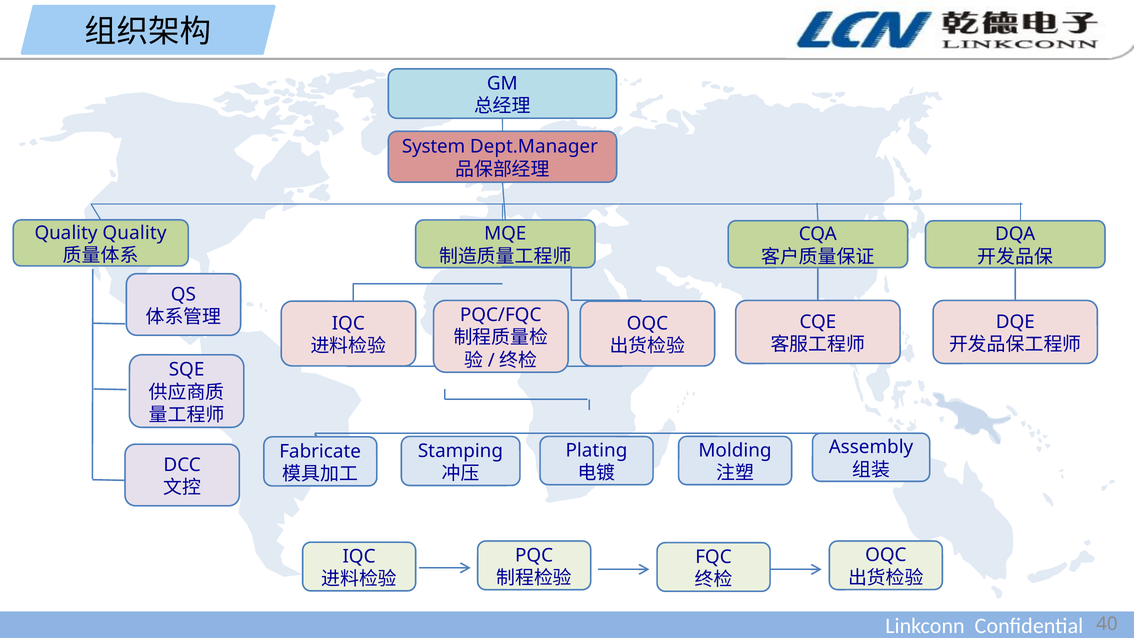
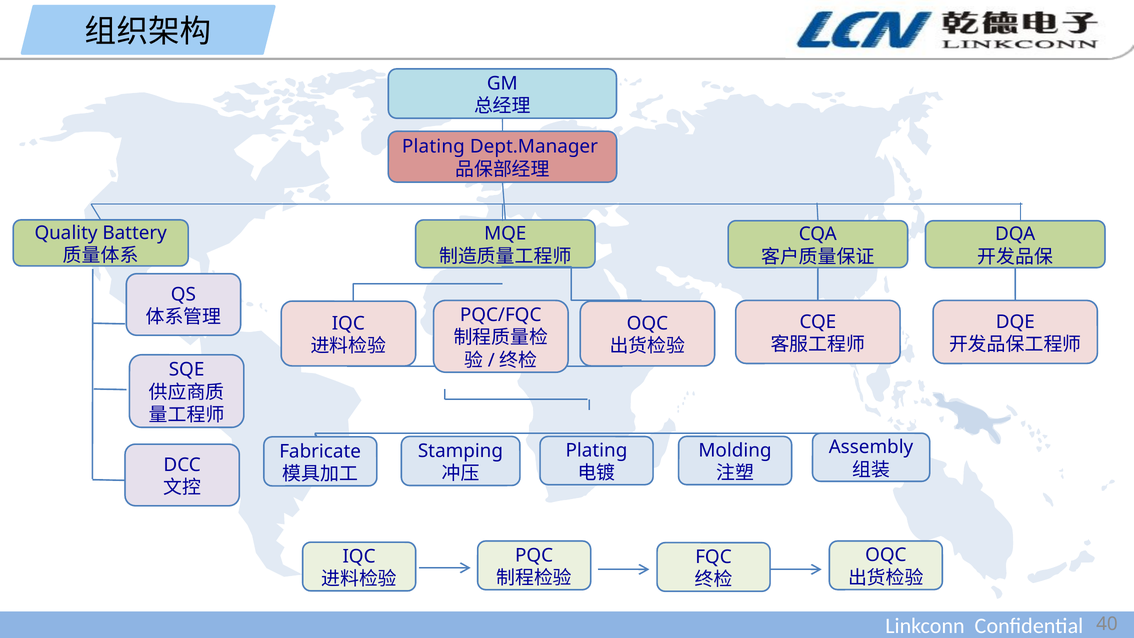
System at (434, 147): System -> Plating
Quality Quality: Quality -> Battery
